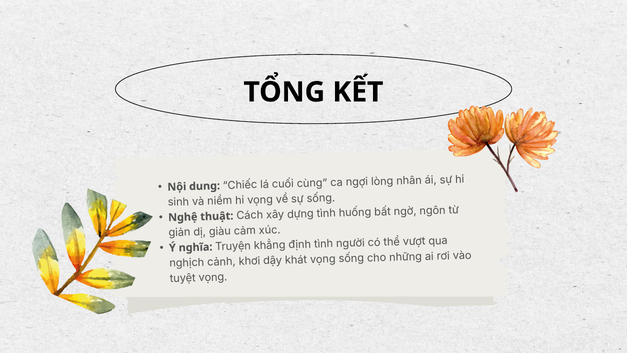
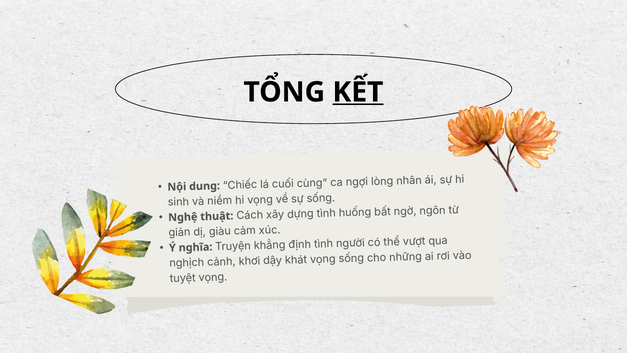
KẾT underline: none -> present
